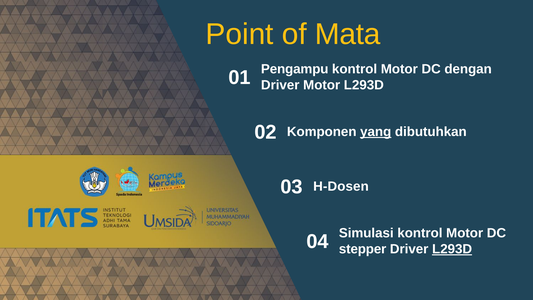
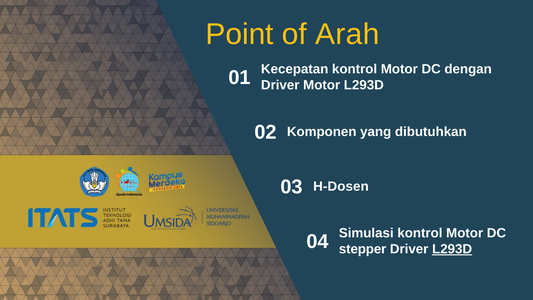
Mata: Mata -> Arah
Pengampu: Pengampu -> Kecepatan
yang underline: present -> none
